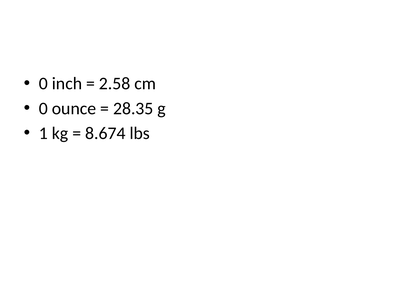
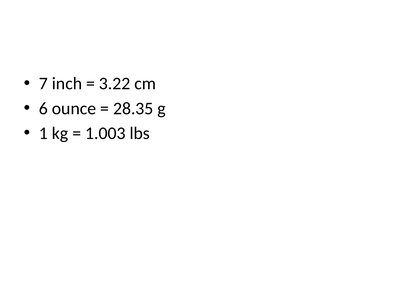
0 at (43, 84): 0 -> 7
2.58: 2.58 -> 3.22
0 at (43, 109): 0 -> 6
8.674: 8.674 -> 1.003
